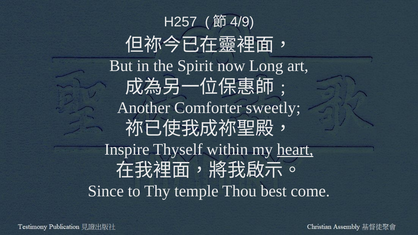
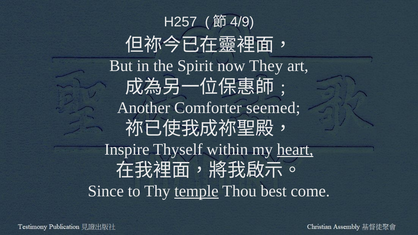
Long: Long -> They
sweetly: sweetly -> seemed
temple underline: none -> present
